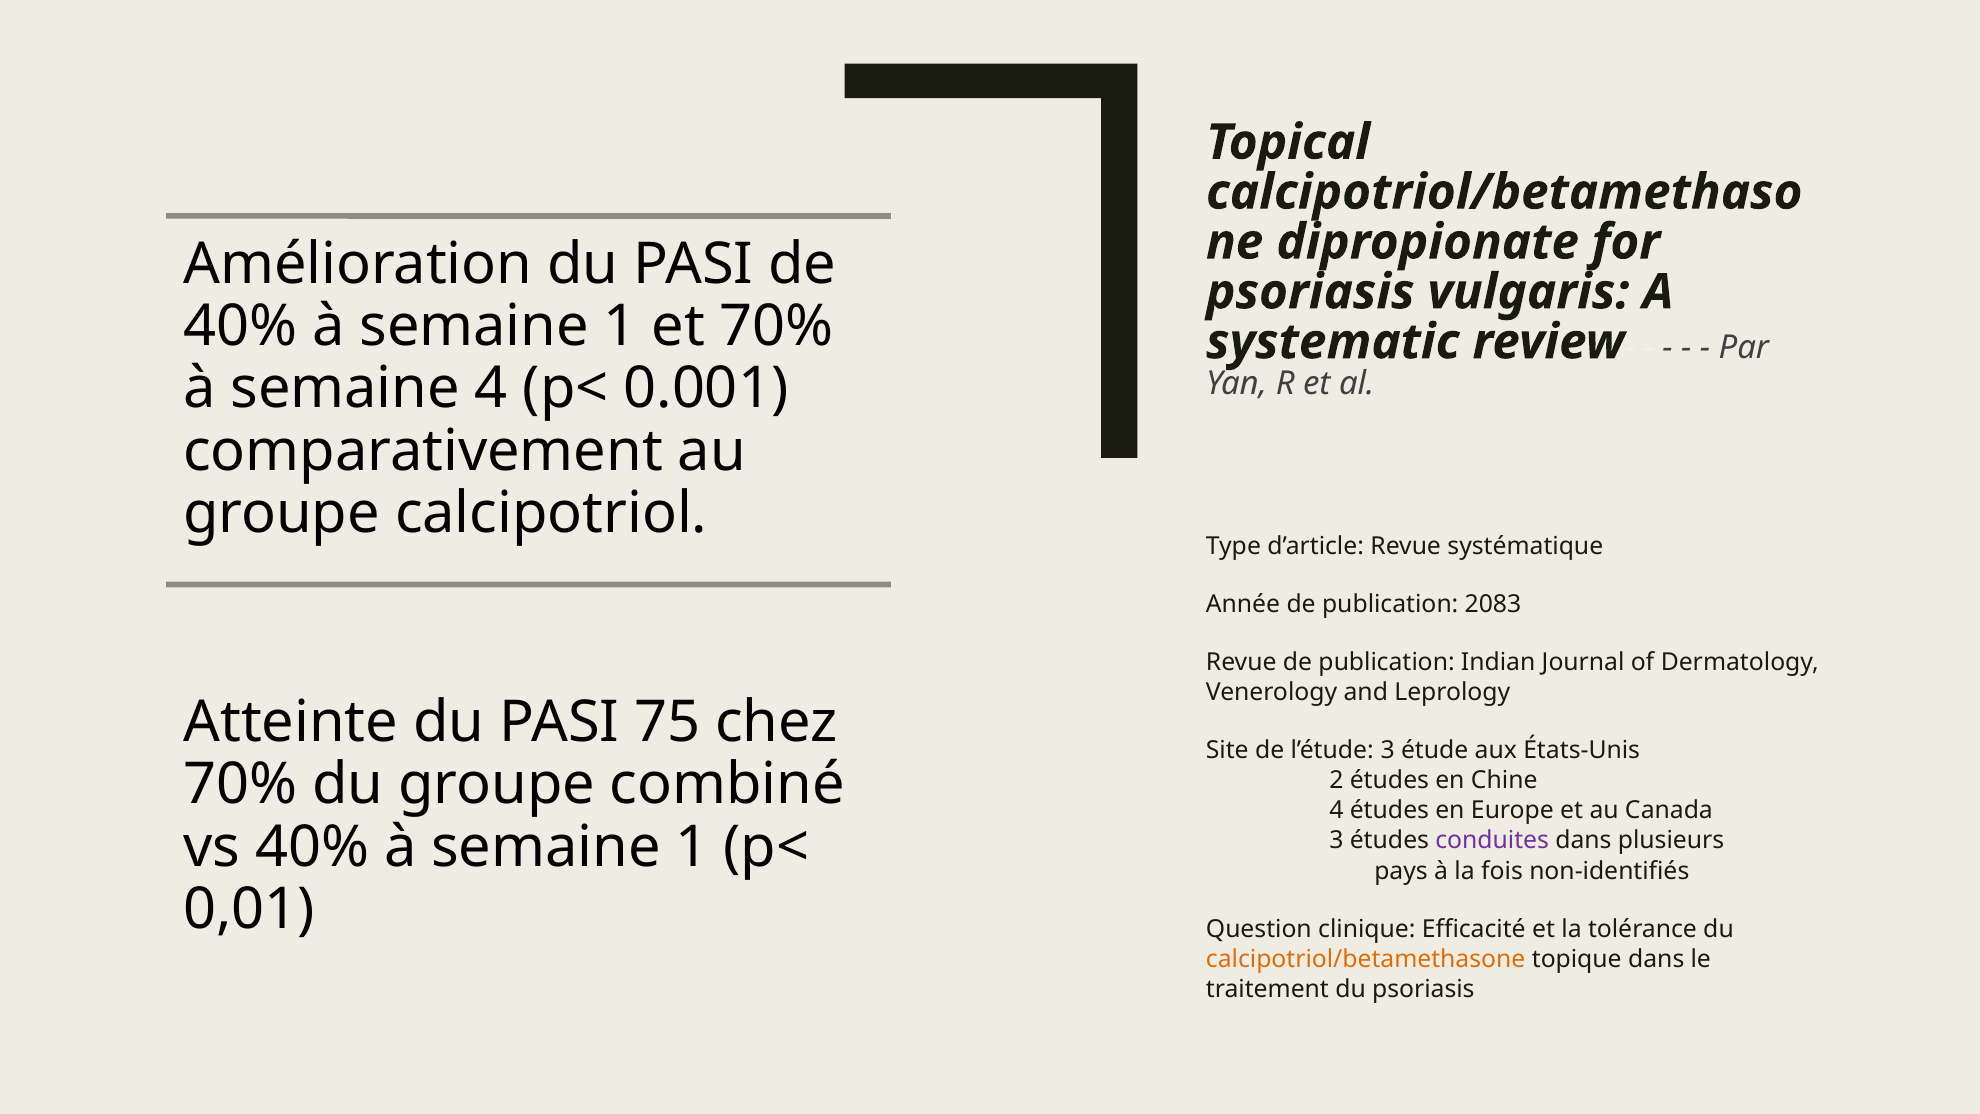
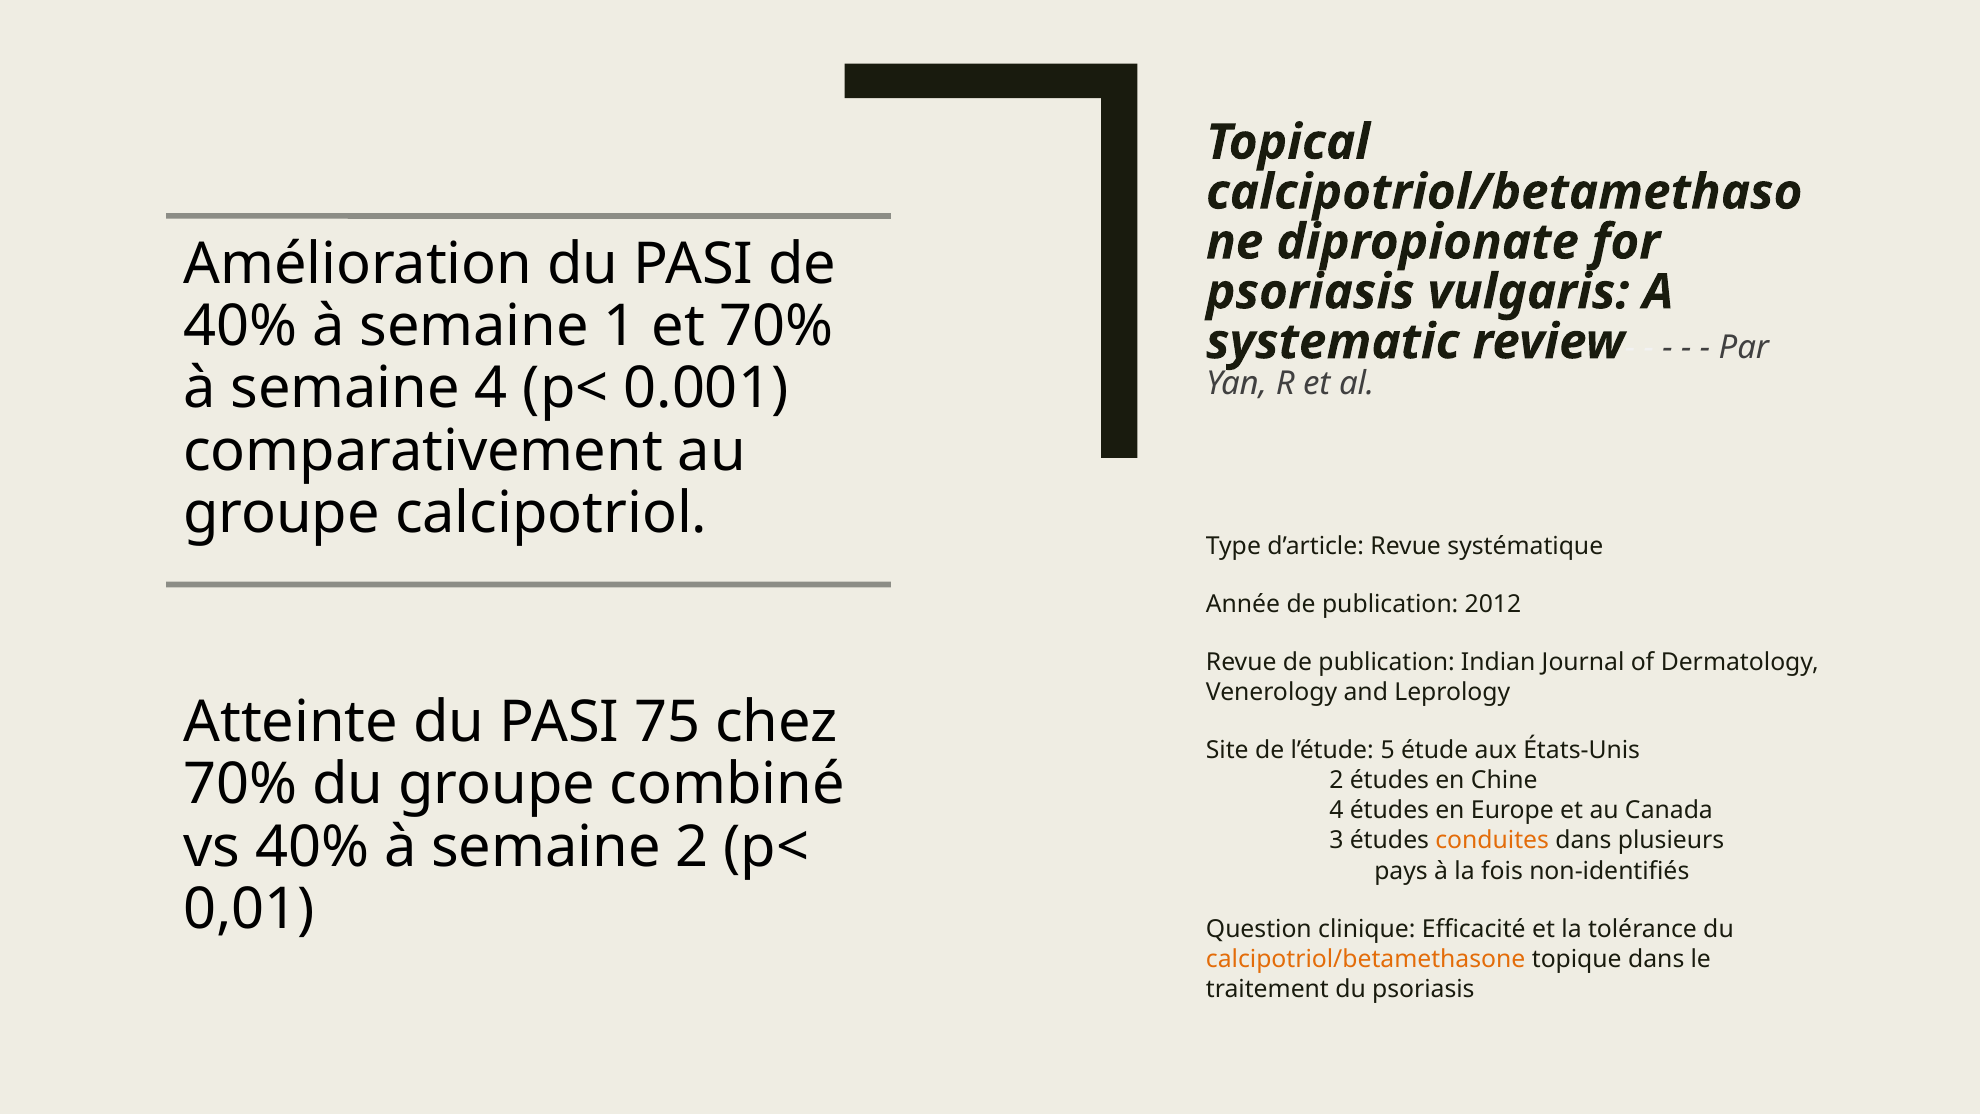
2083: 2083 -> 2012
l’étude 3: 3 -> 5
1 at (692, 847): 1 -> 2
conduites colour: purple -> orange
